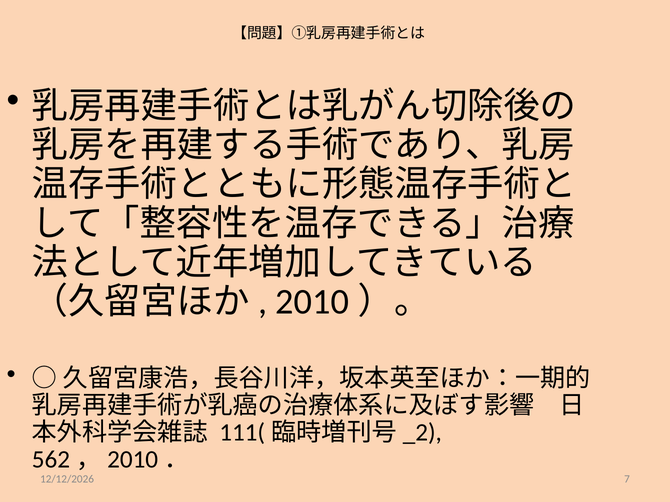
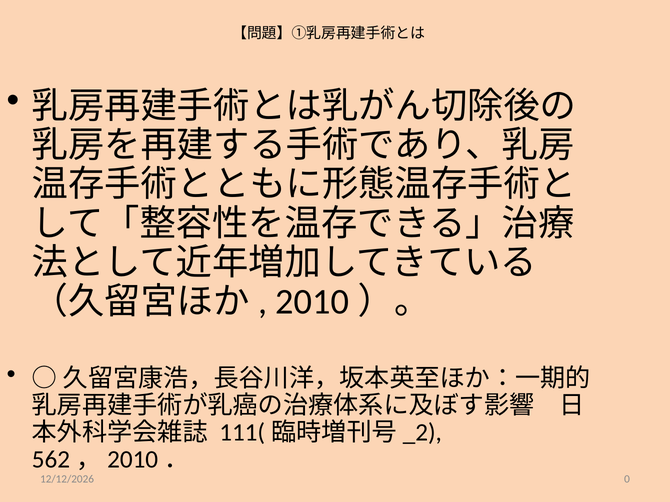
7: 7 -> 0
